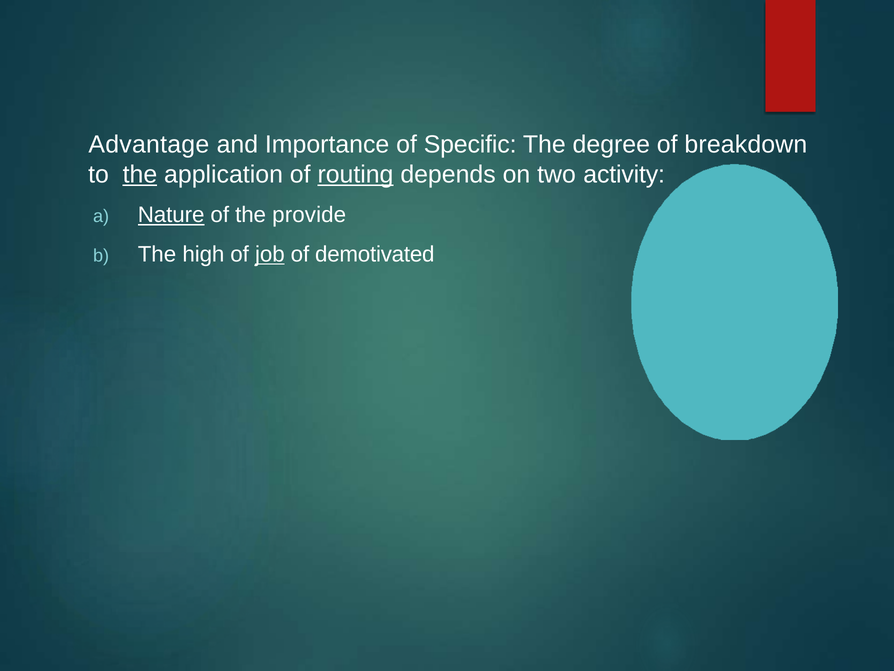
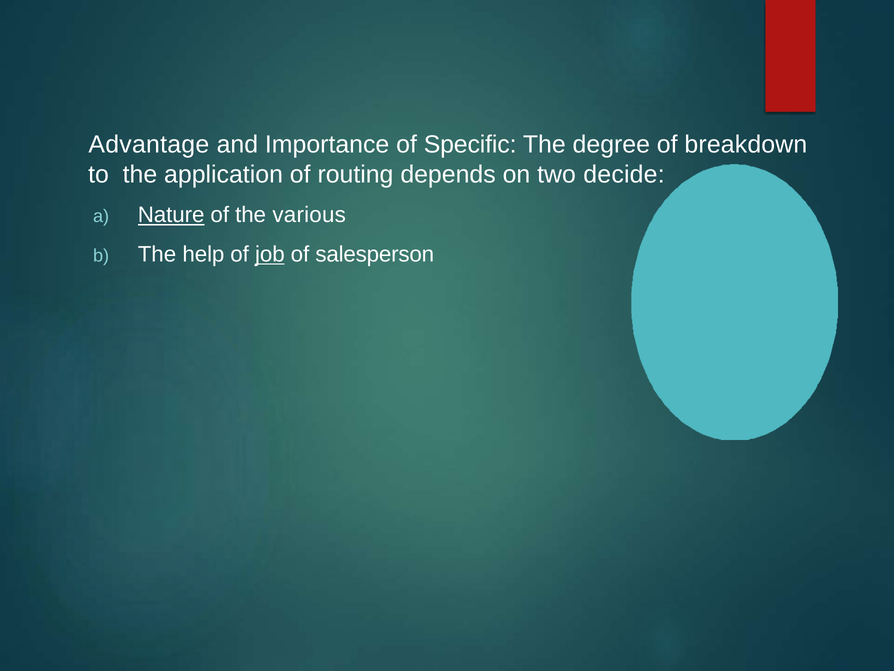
the at (140, 174) underline: present -> none
routing underline: present -> none
activity: activity -> decide
provide: provide -> various
high: high -> help
demotivated: demotivated -> salesperson
